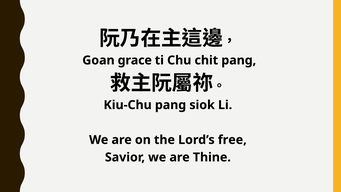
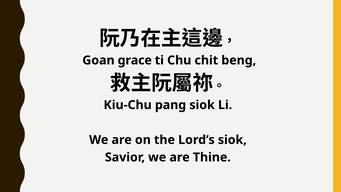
chit pang: pang -> beng
Lord’s free: free -> siok
